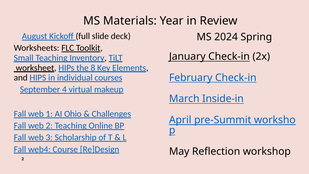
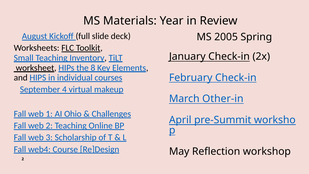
2024: 2024 -> 2005
Inside-in: Inside-in -> Other-in
